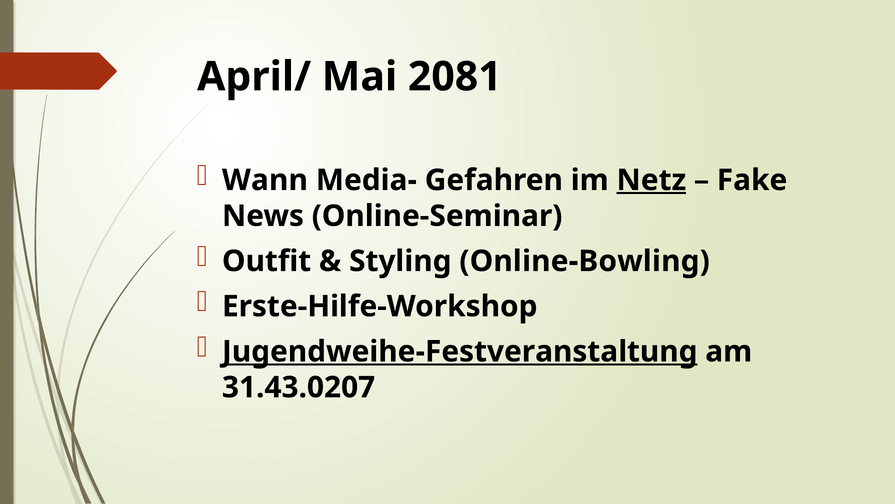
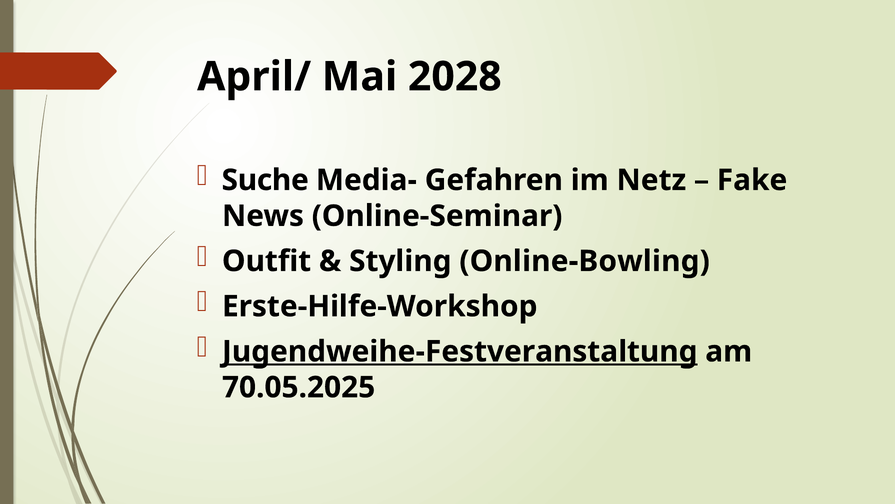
2081: 2081 -> 2028
Wann: Wann -> Suche
Netz underline: present -> none
31.43.0207: 31.43.0207 -> 70.05.2025
